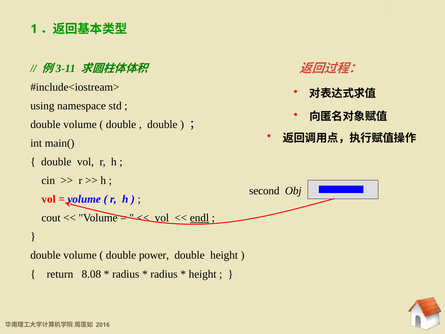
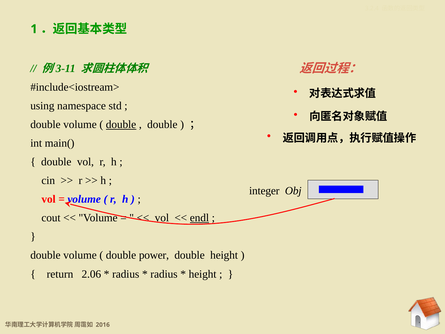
double at (121, 124) underline: none -> present
second: second -> integer
8.08: 8.08 -> 2.06
